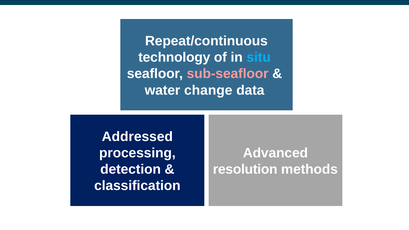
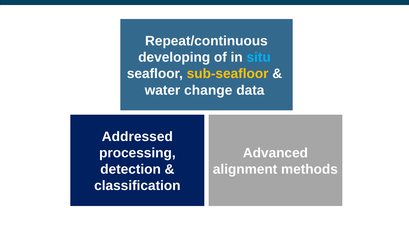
technology: technology -> developing
sub-seafloor colour: pink -> yellow
resolution: resolution -> alignment
